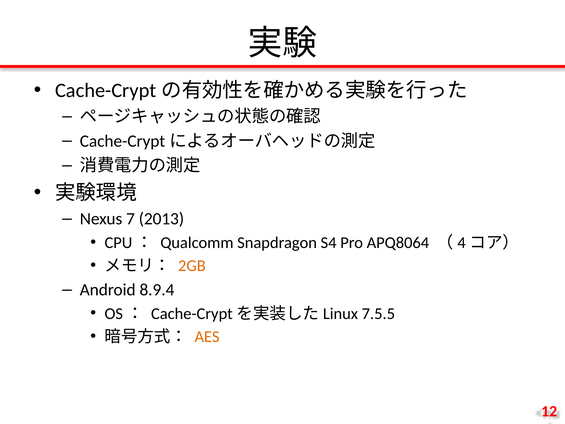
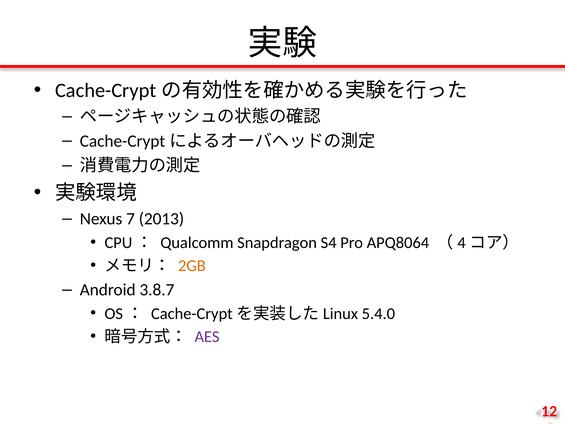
8.9.4: 8.9.4 -> 3.8.7
7.5.5: 7.5.5 -> 5.4.0
AES colour: orange -> purple
